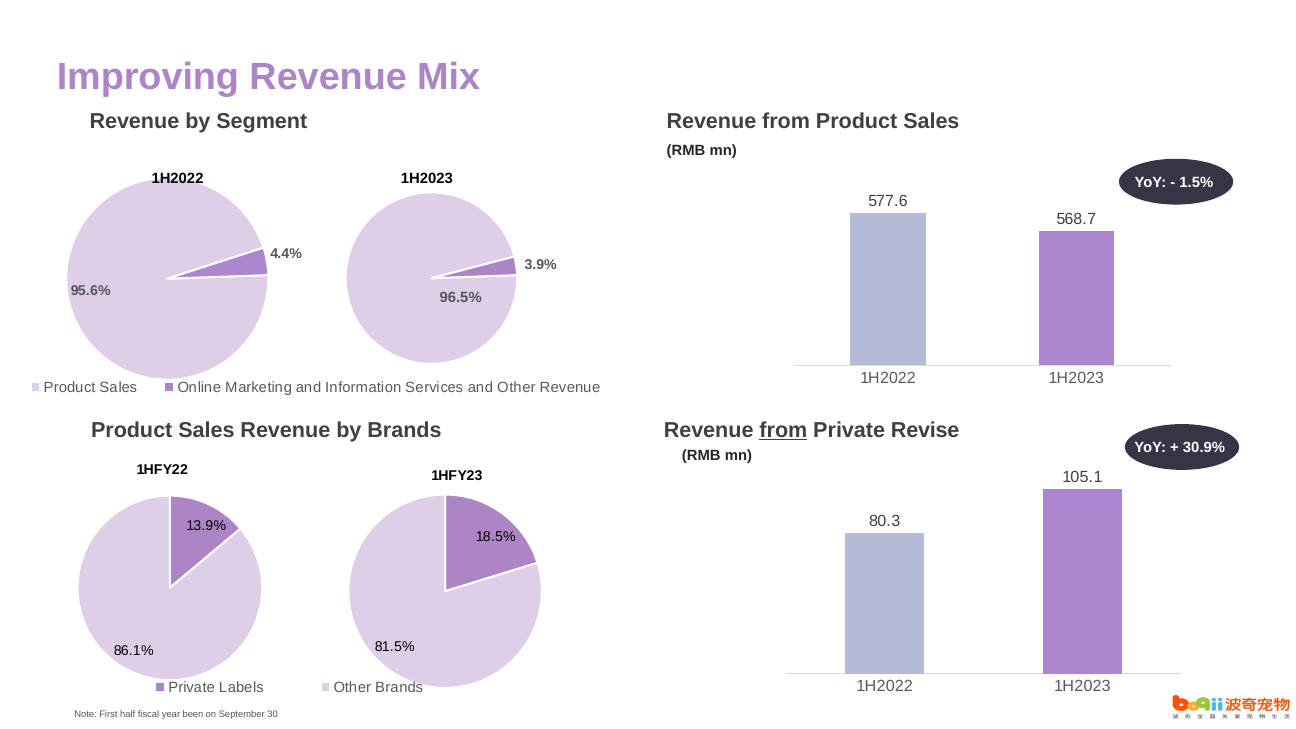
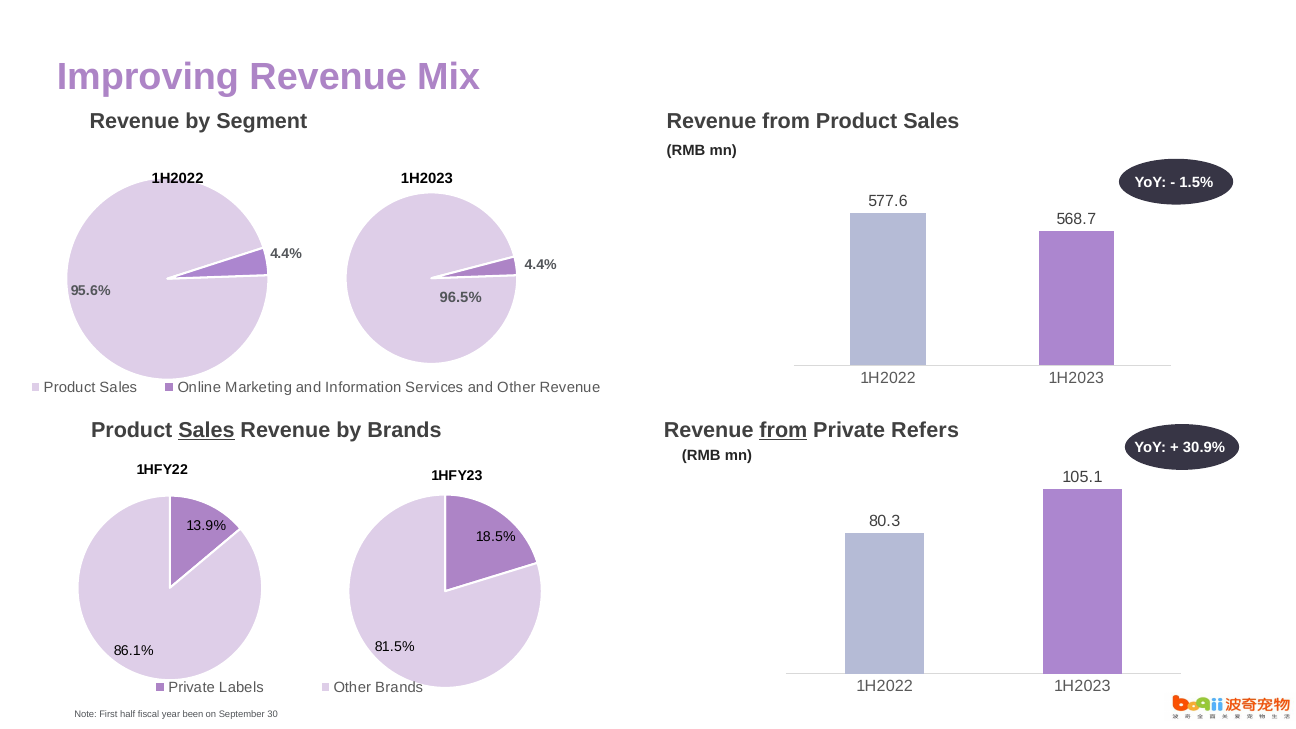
3.9% at (541, 265): 3.9% -> 4.4%
Sales at (207, 430) underline: none -> present
Revise: Revise -> Refers
